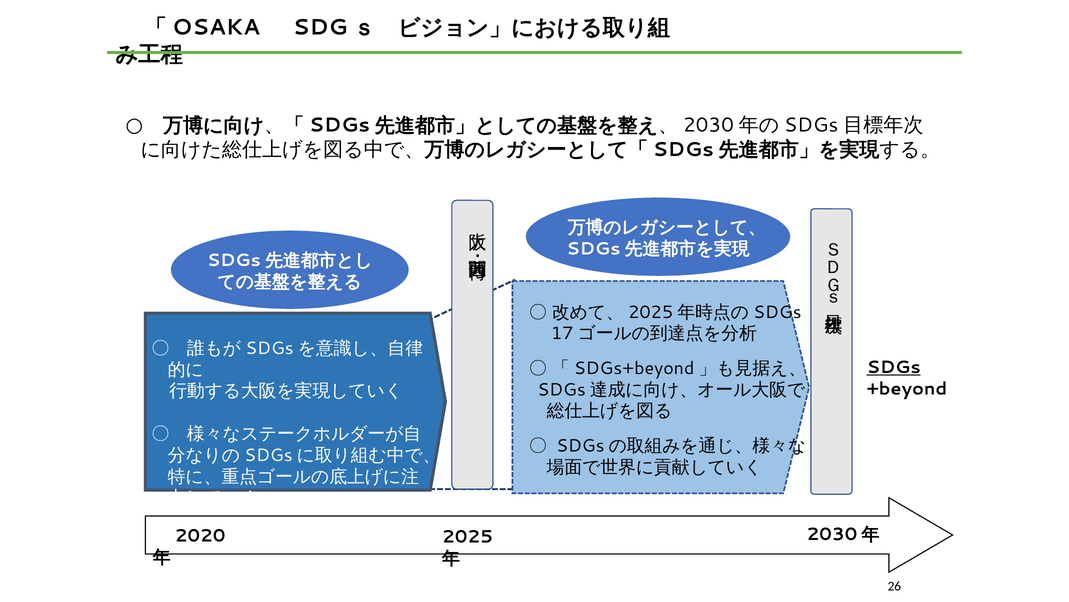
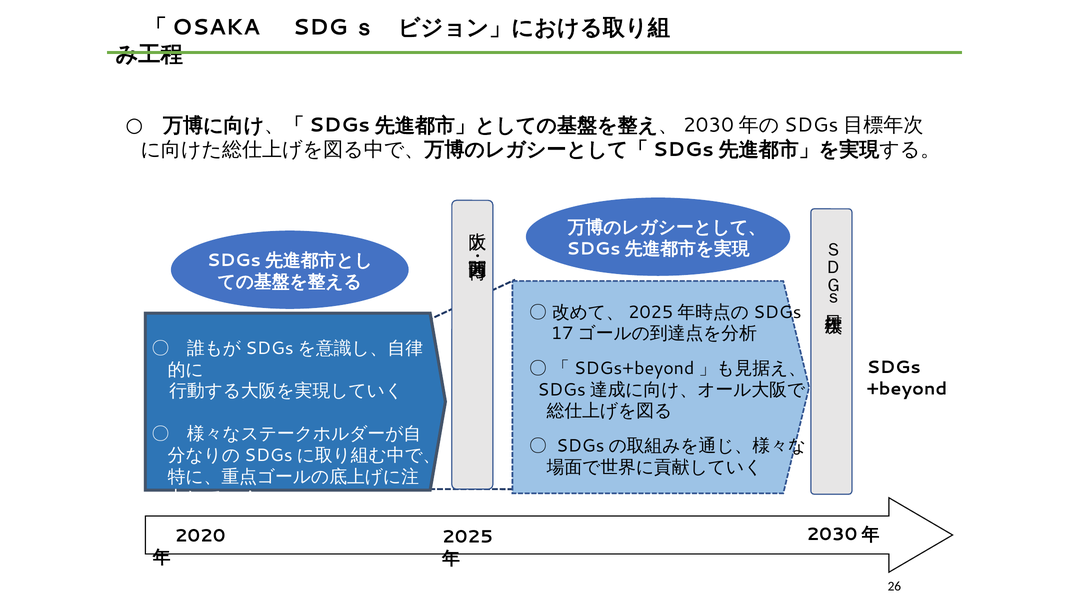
SDGs underline: present -> none
